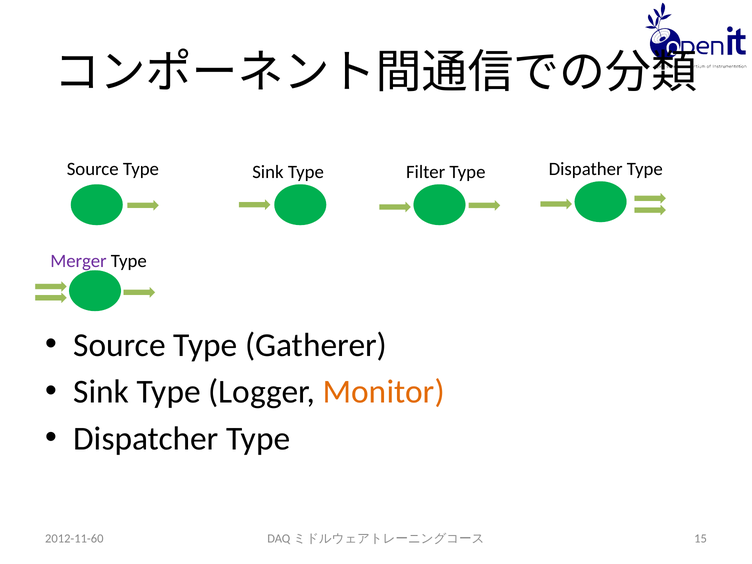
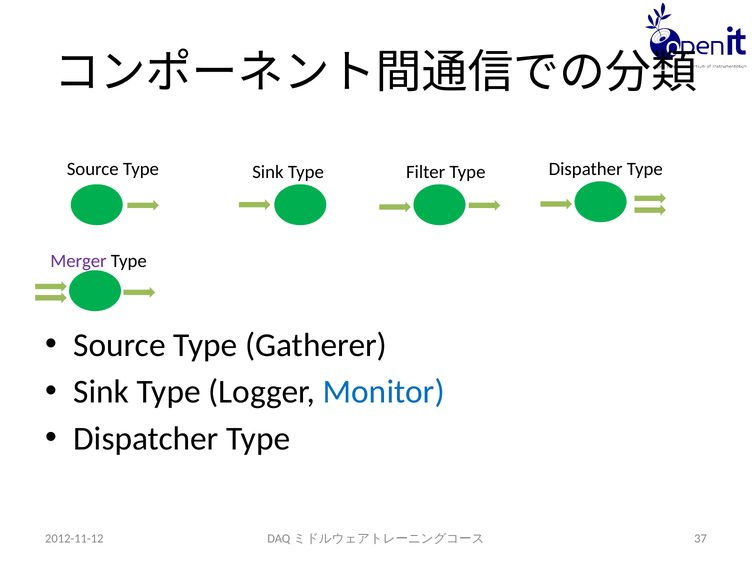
Monitor colour: orange -> blue
2012-11-60: 2012-11-60 -> 2012-11-12
15: 15 -> 37
